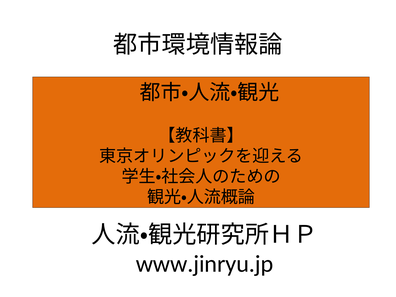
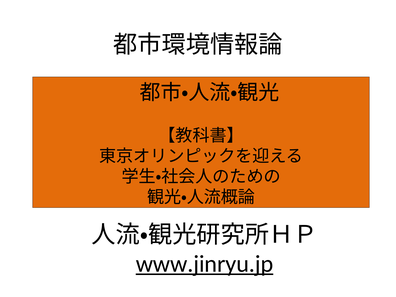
www.jinryu.jp underline: none -> present
